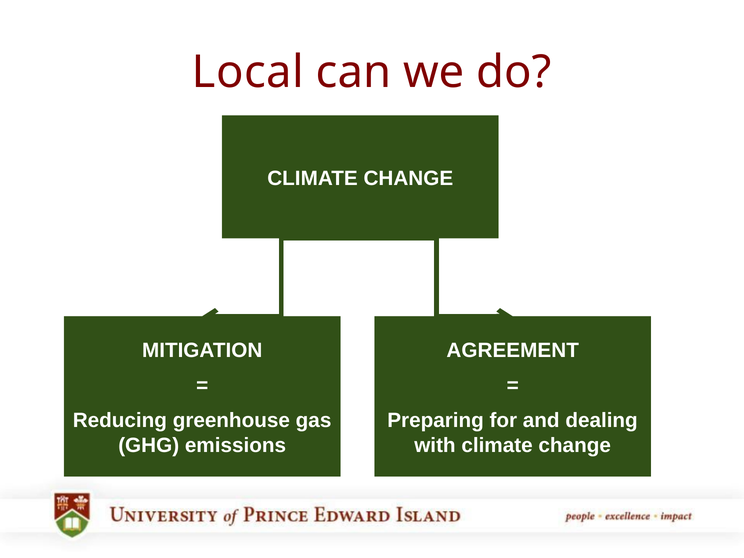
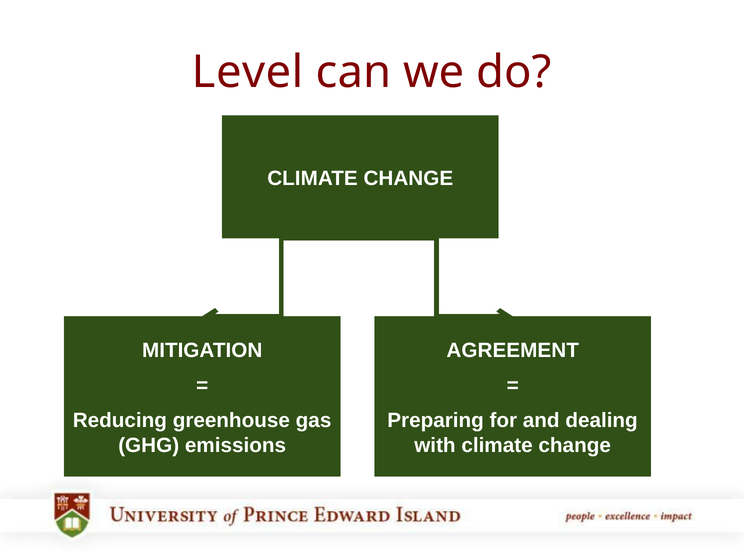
Local: Local -> Level
